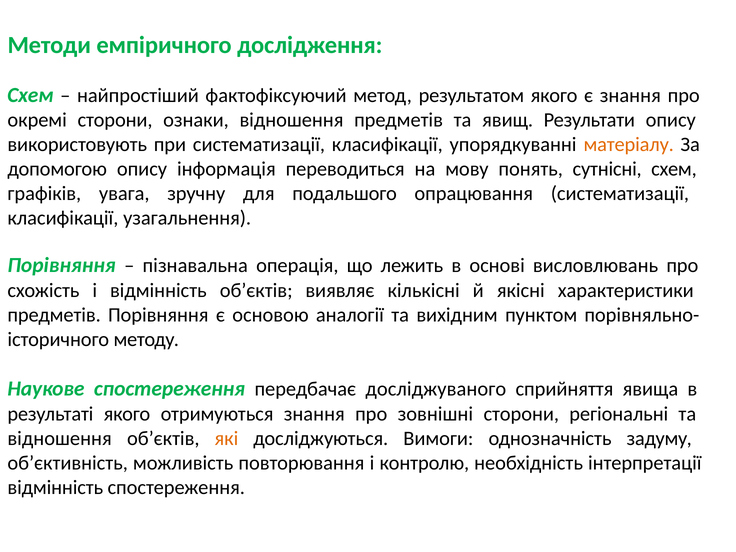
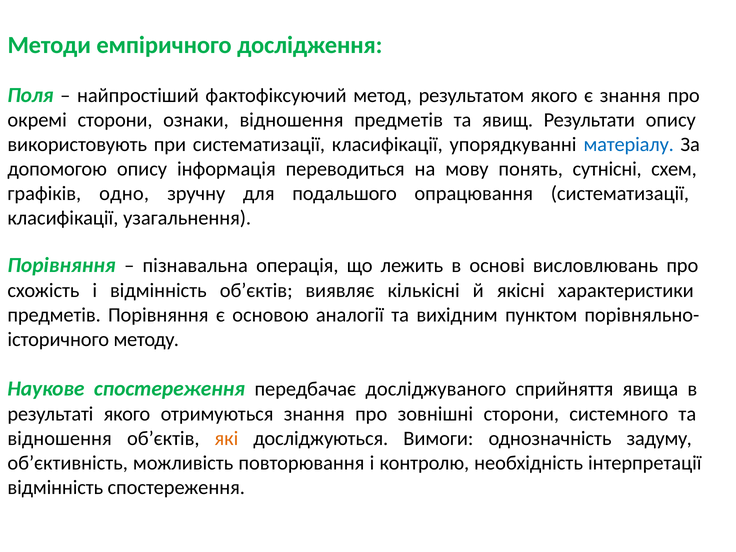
Схем at (30, 95): Схем -> Поля
матеріалу colour: orange -> blue
увага: увага -> одно
регіональні: регіональні -> системного
